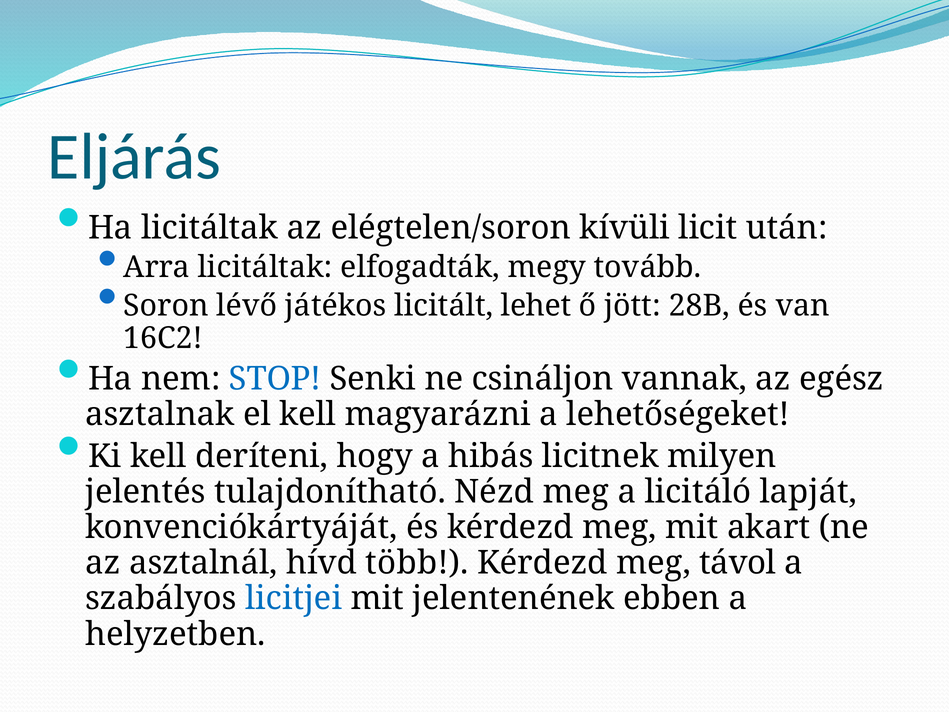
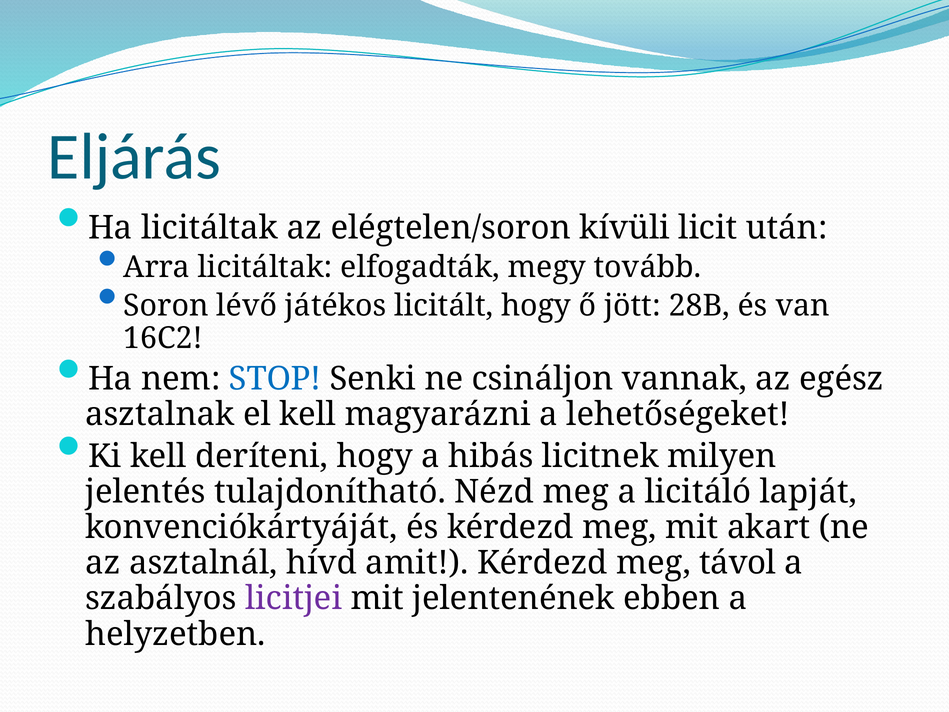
licitált lehet: lehet -> hogy
több: több -> amit
licitjei colour: blue -> purple
